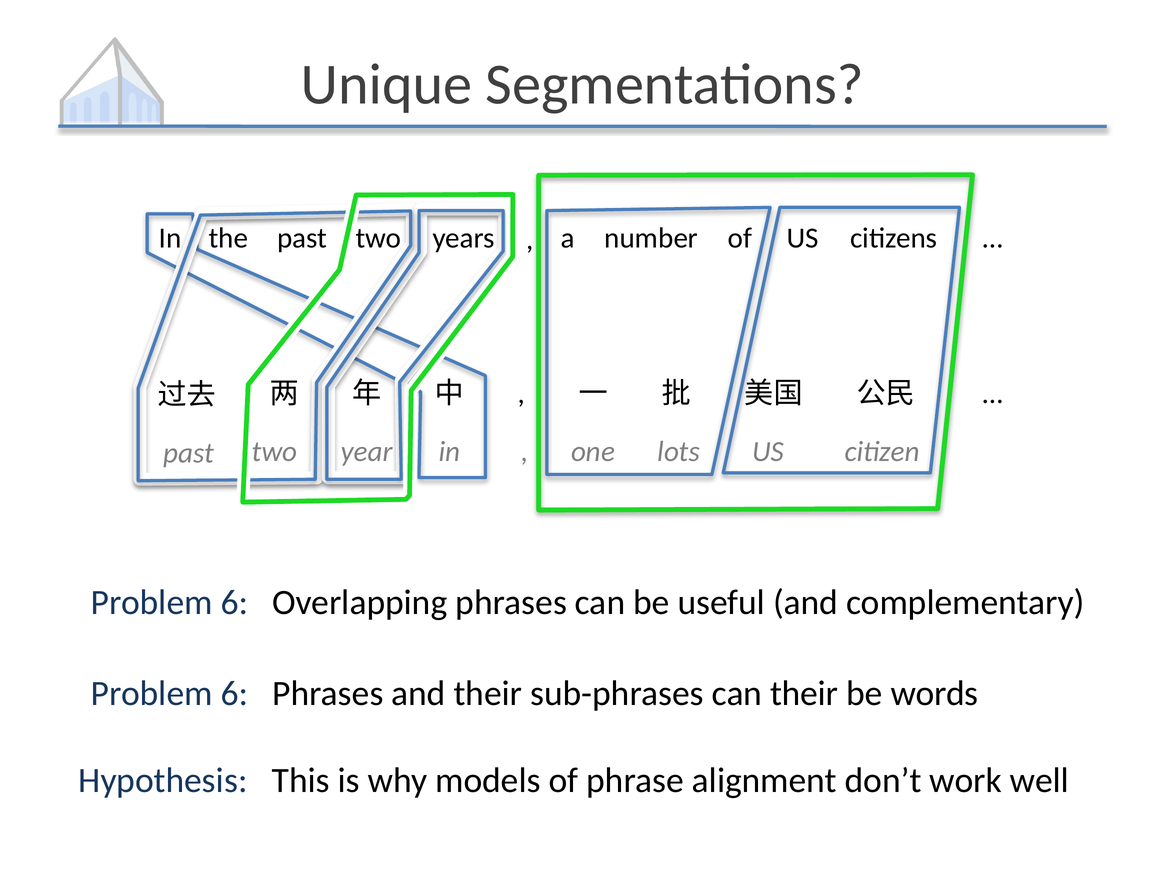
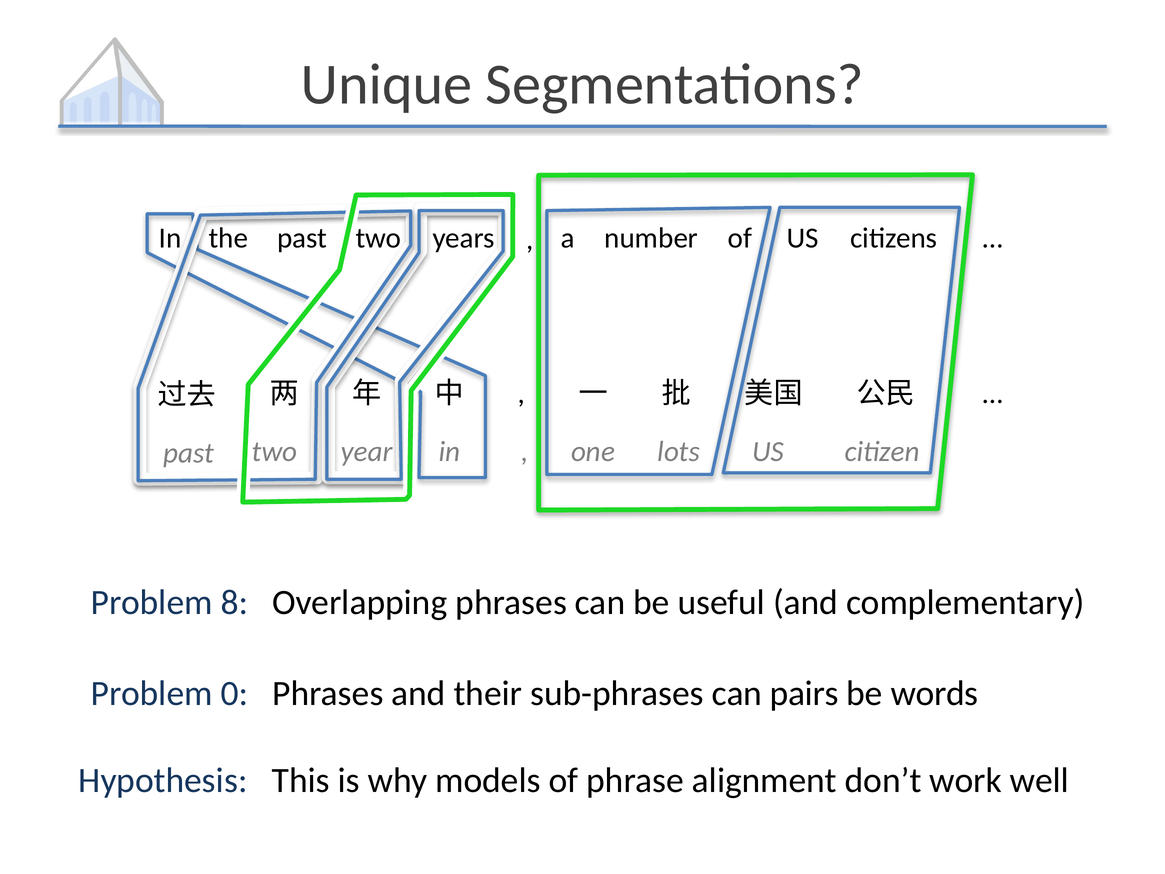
6 at (234, 602): 6 -> 8
6 at (234, 693): 6 -> 0
can their: their -> pairs
